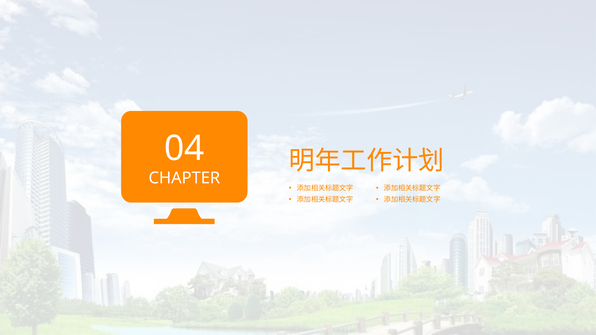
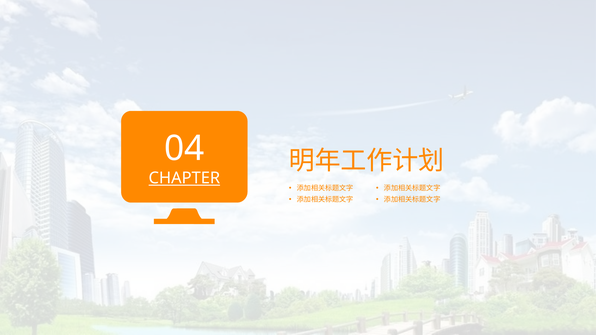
CHAPTER underline: none -> present
